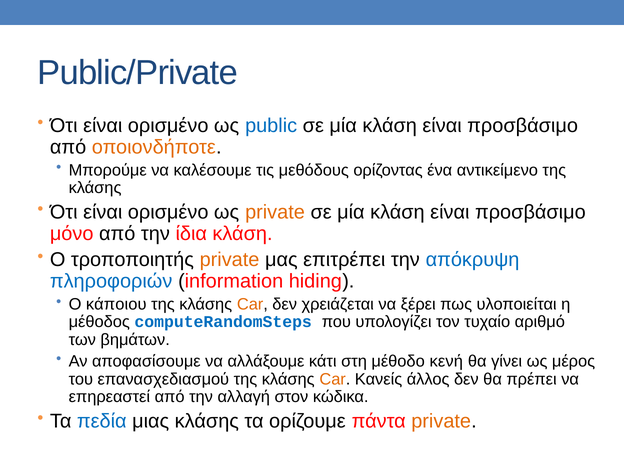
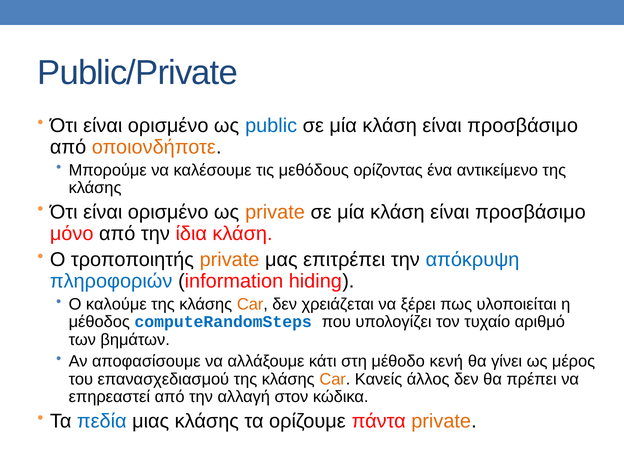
κάποιου: κάποιου -> καλούμε
